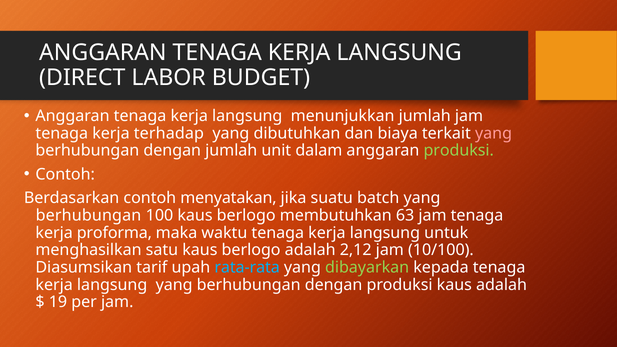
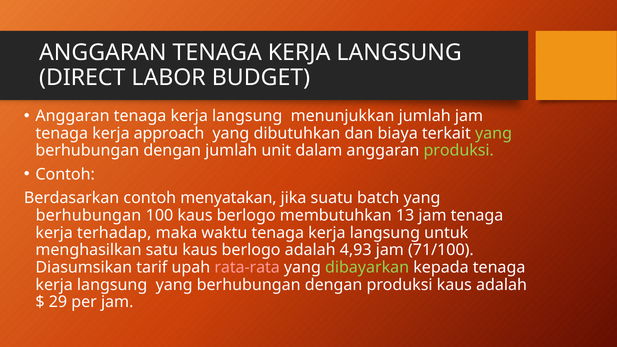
terhadap: terhadap -> approach
yang at (494, 133) colour: pink -> light green
63: 63 -> 13
proforma: proforma -> terhadap
2,12: 2,12 -> 4,93
10/100: 10/100 -> 71/100
rata-rata colour: light blue -> pink
19: 19 -> 29
